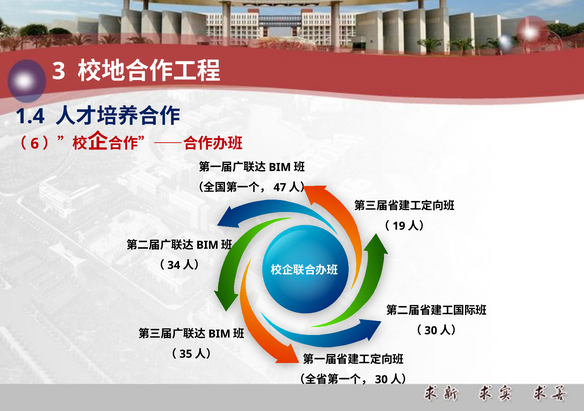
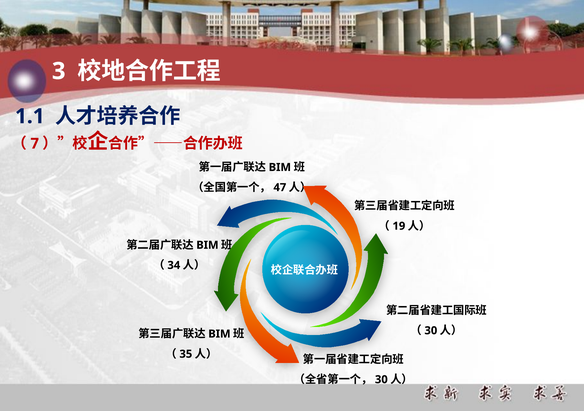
1.4: 1.4 -> 1.1
6: 6 -> 7
